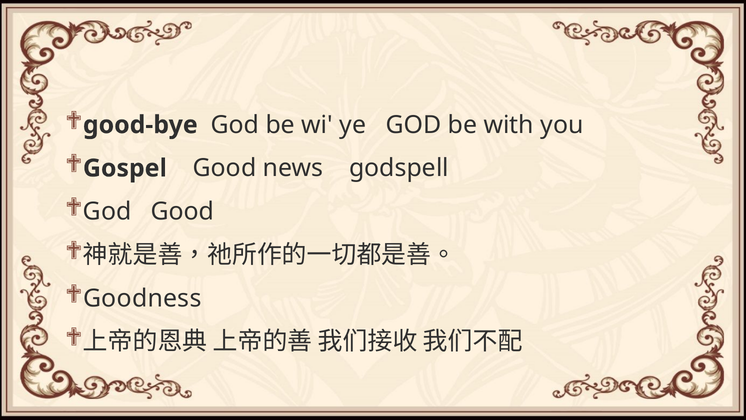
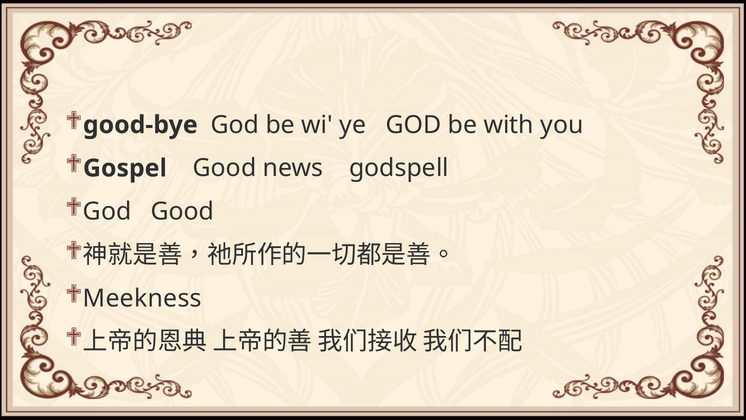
Goodness: Goodness -> Meekness
